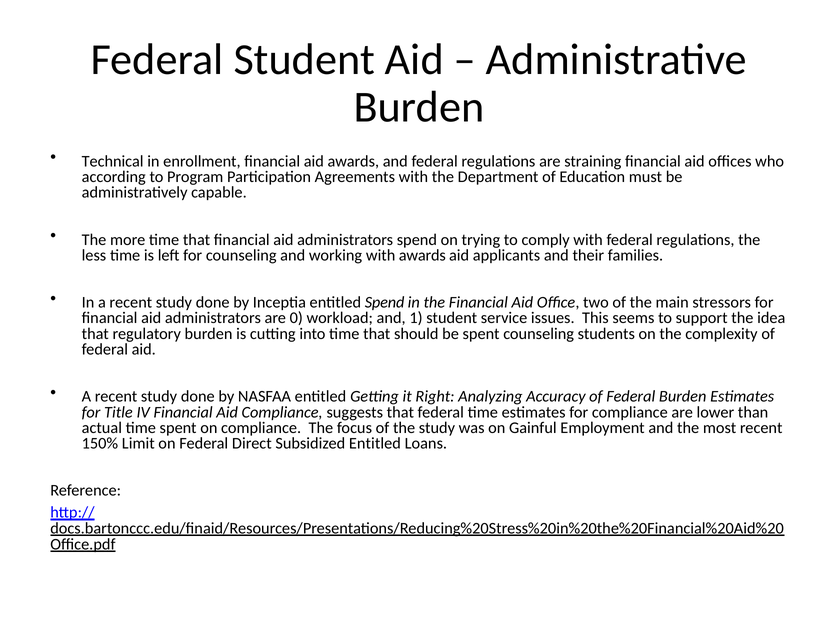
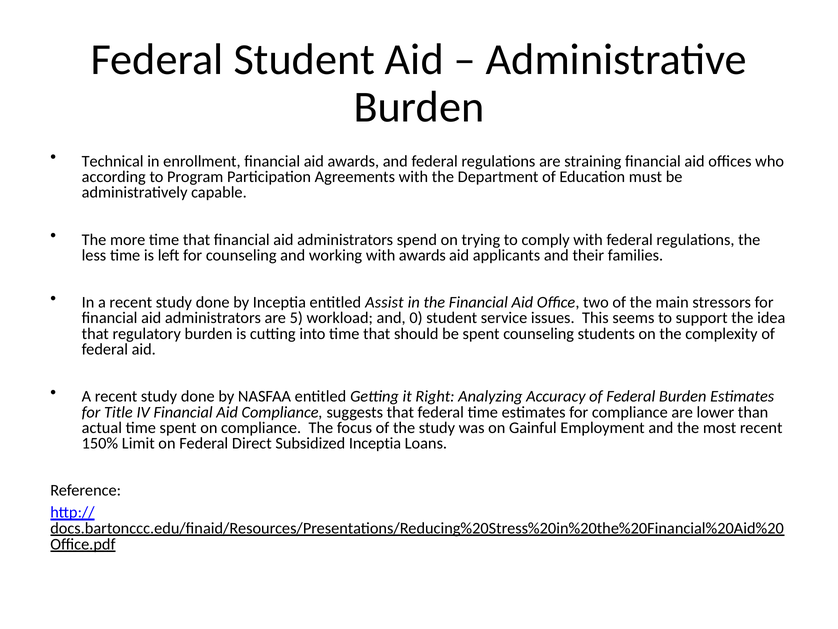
entitled Spend: Spend -> Assist
0: 0 -> 5
1: 1 -> 0
Subsidized Entitled: Entitled -> Inceptia
